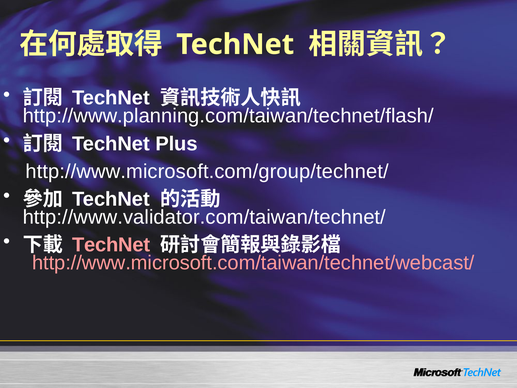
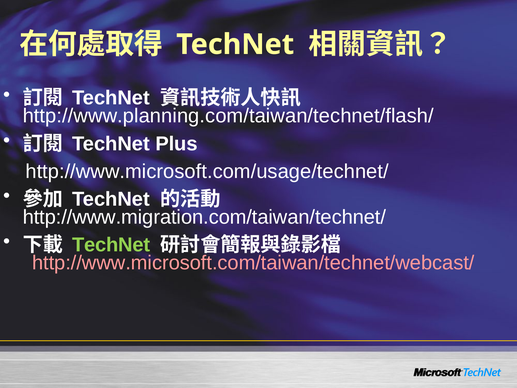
http://www.microsoft.com/group/technet/: http://www.microsoft.com/group/technet/ -> http://www.microsoft.com/usage/technet/
http://www.validator.com/taiwan/technet/: http://www.validator.com/taiwan/technet/ -> http://www.migration.com/taiwan/technet/
TechNet at (111, 245) colour: pink -> light green
